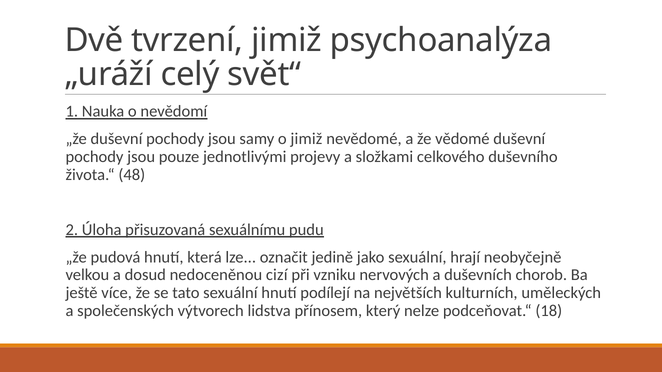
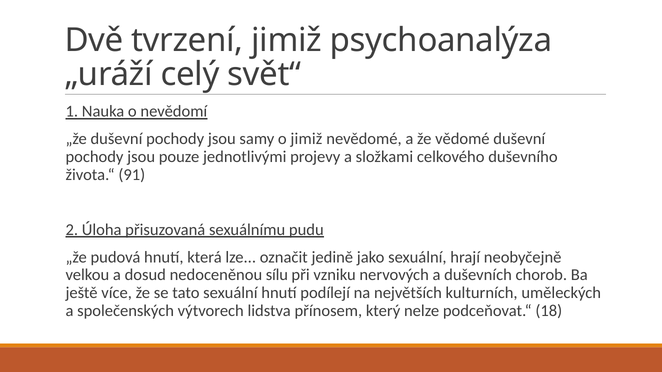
48: 48 -> 91
cizí: cizí -> sílu
